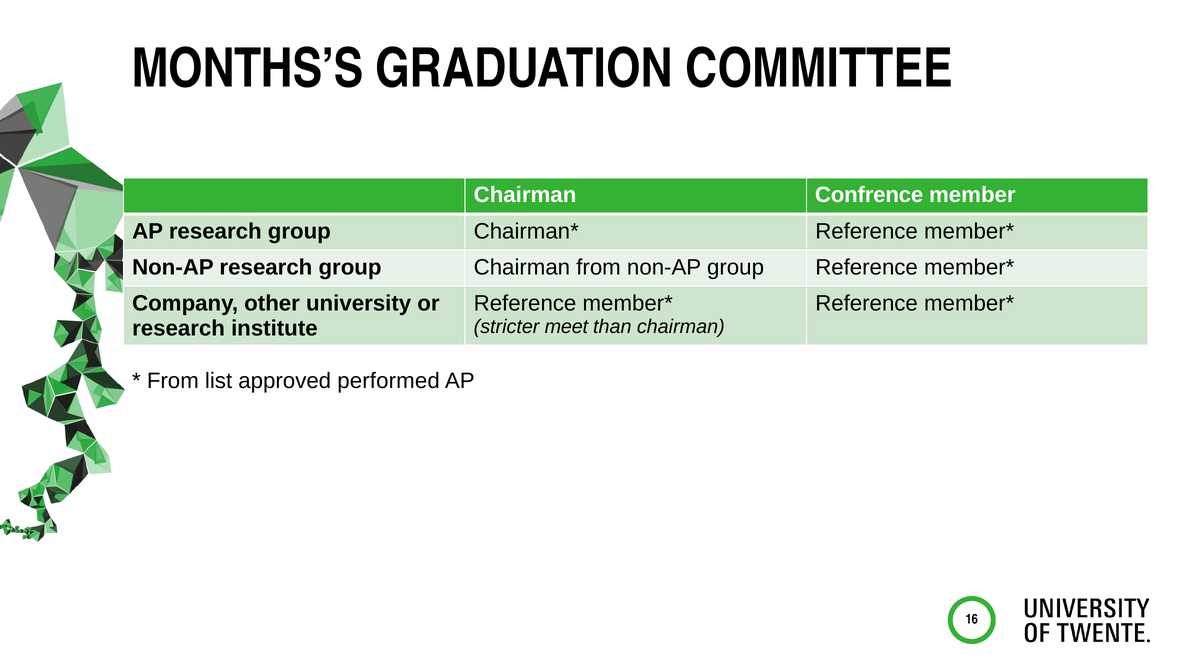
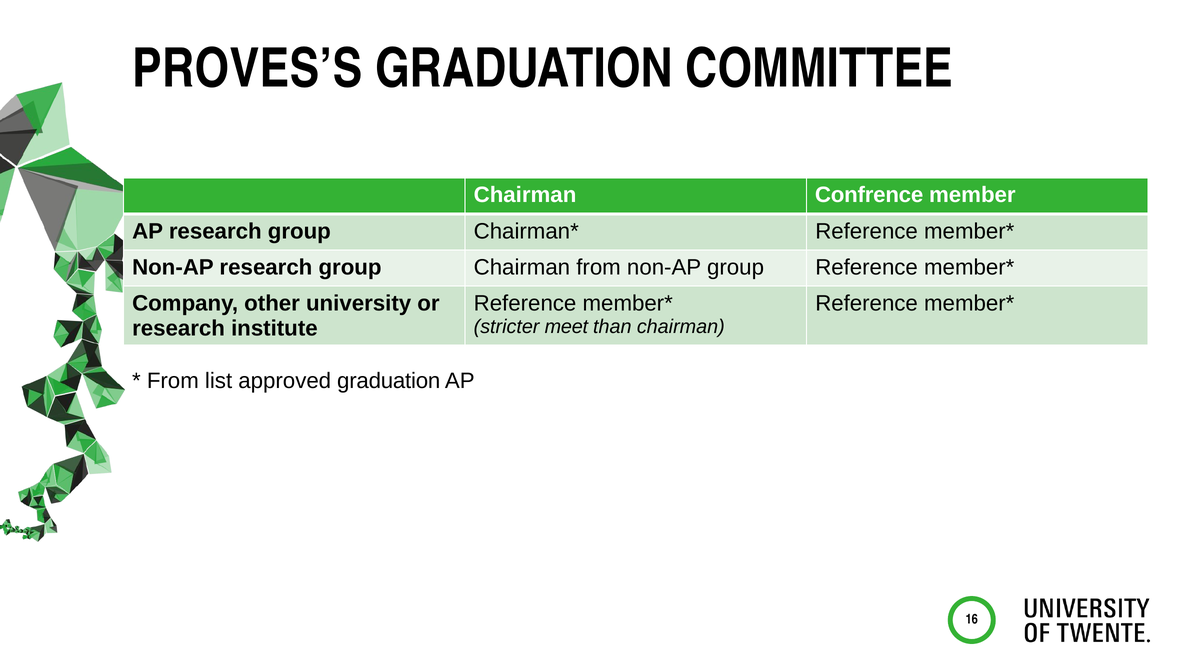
MONTHS’S: MONTHS’S -> PROVES’S
approved performed: performed -> graduation
